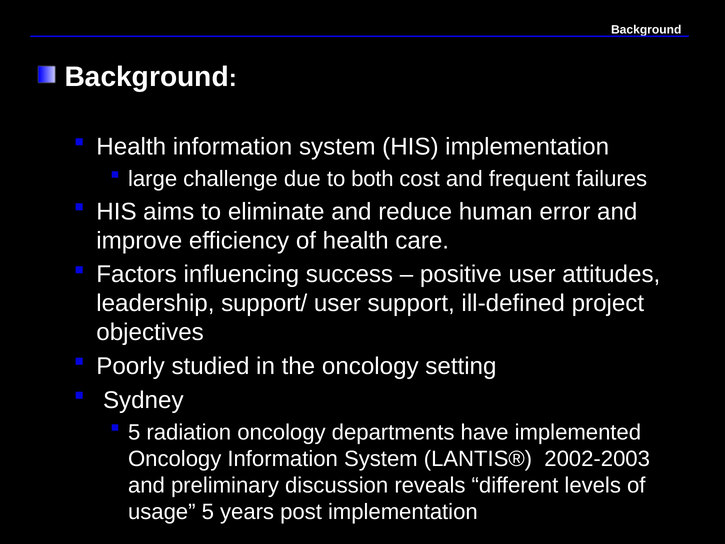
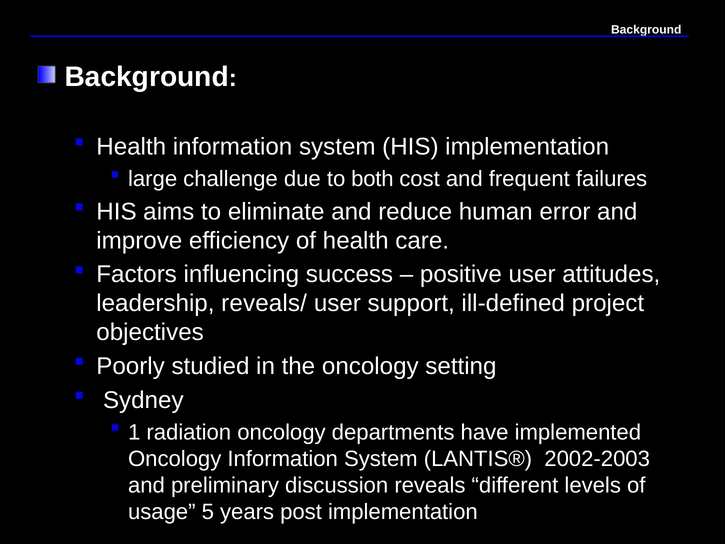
support/: support/ -> reveals/
5 at (134, 432): 5 -> 1
